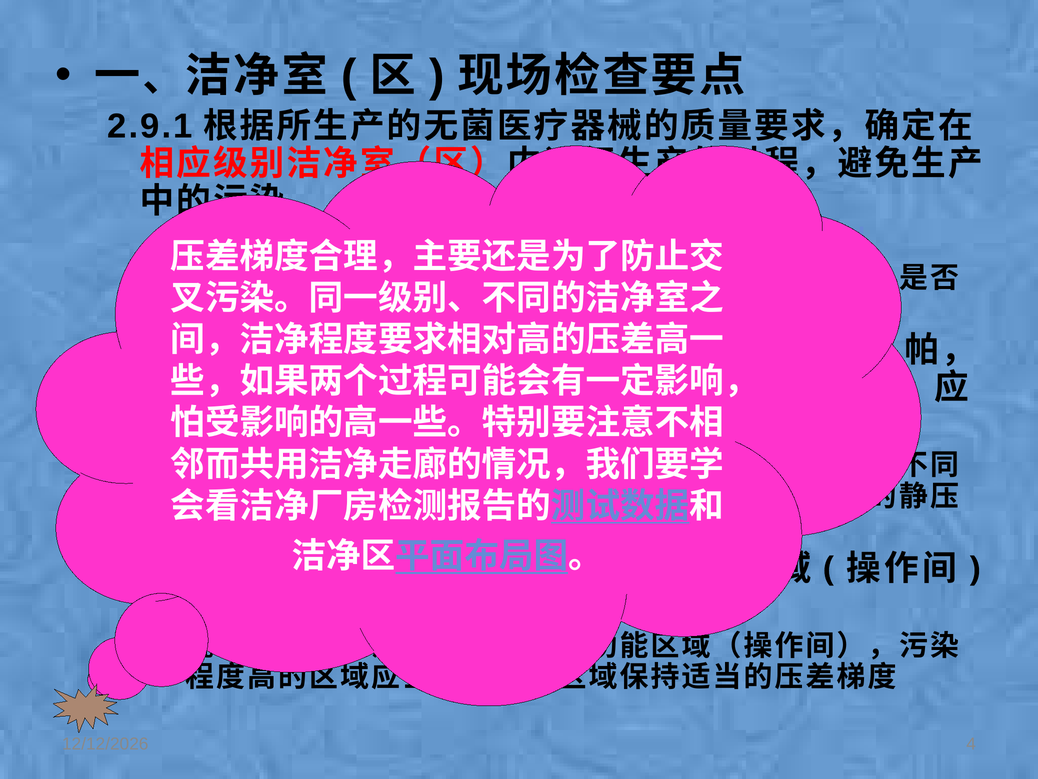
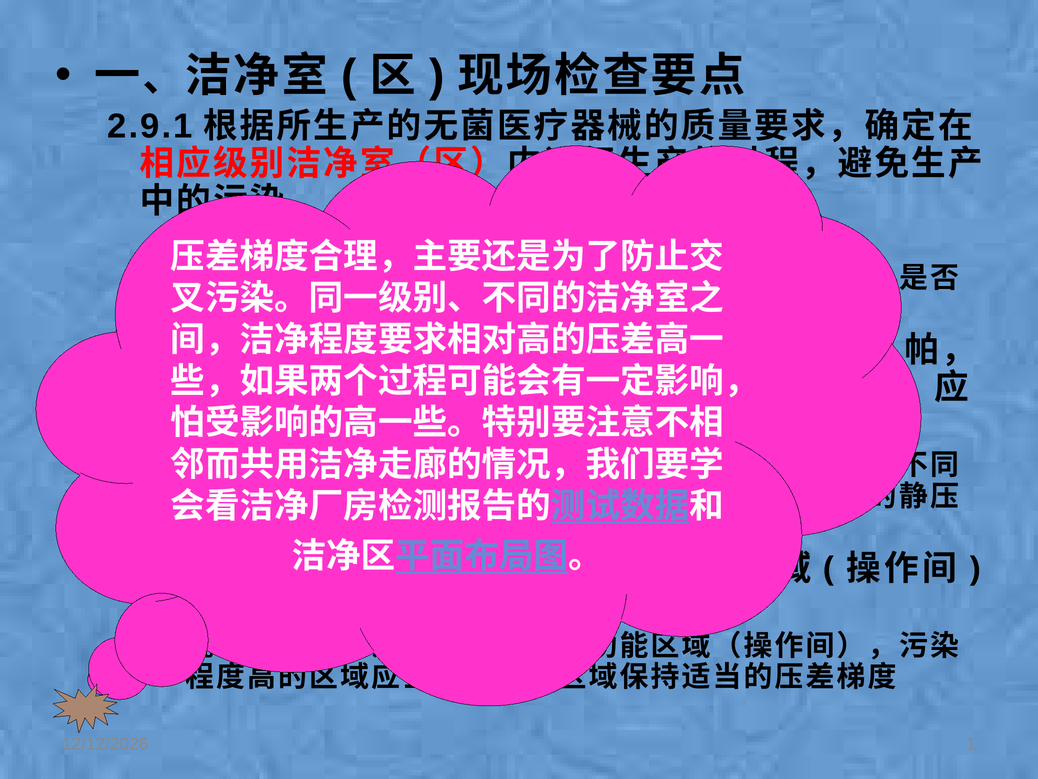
4: 4 -> 1
